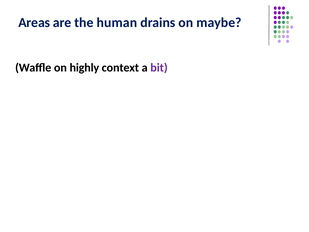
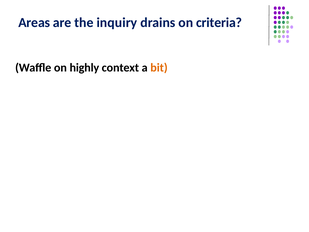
human: human -> inquiry
maybe: maybe -> criteria
bit colour: purple -> orange
